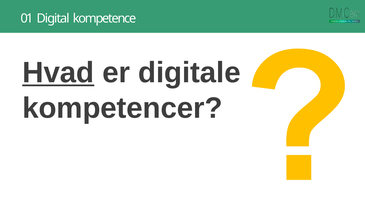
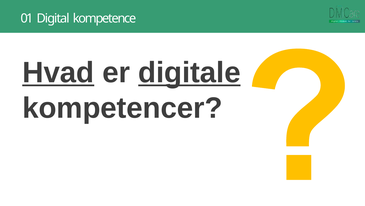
digitale underline: none -> present
